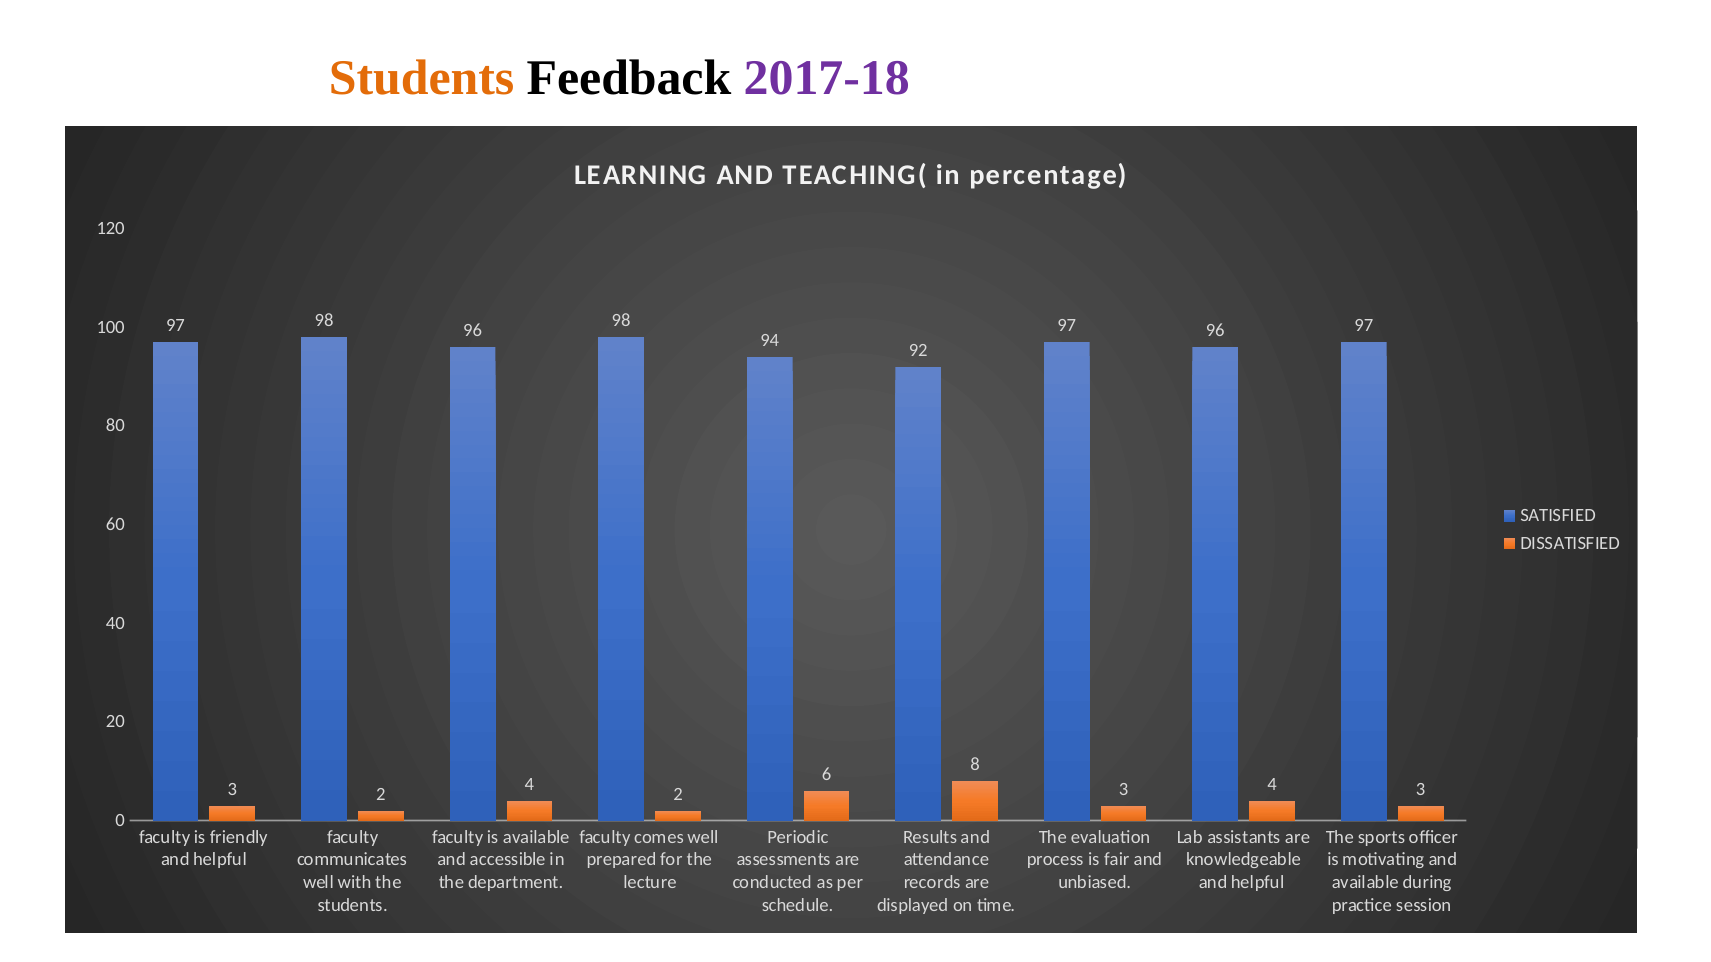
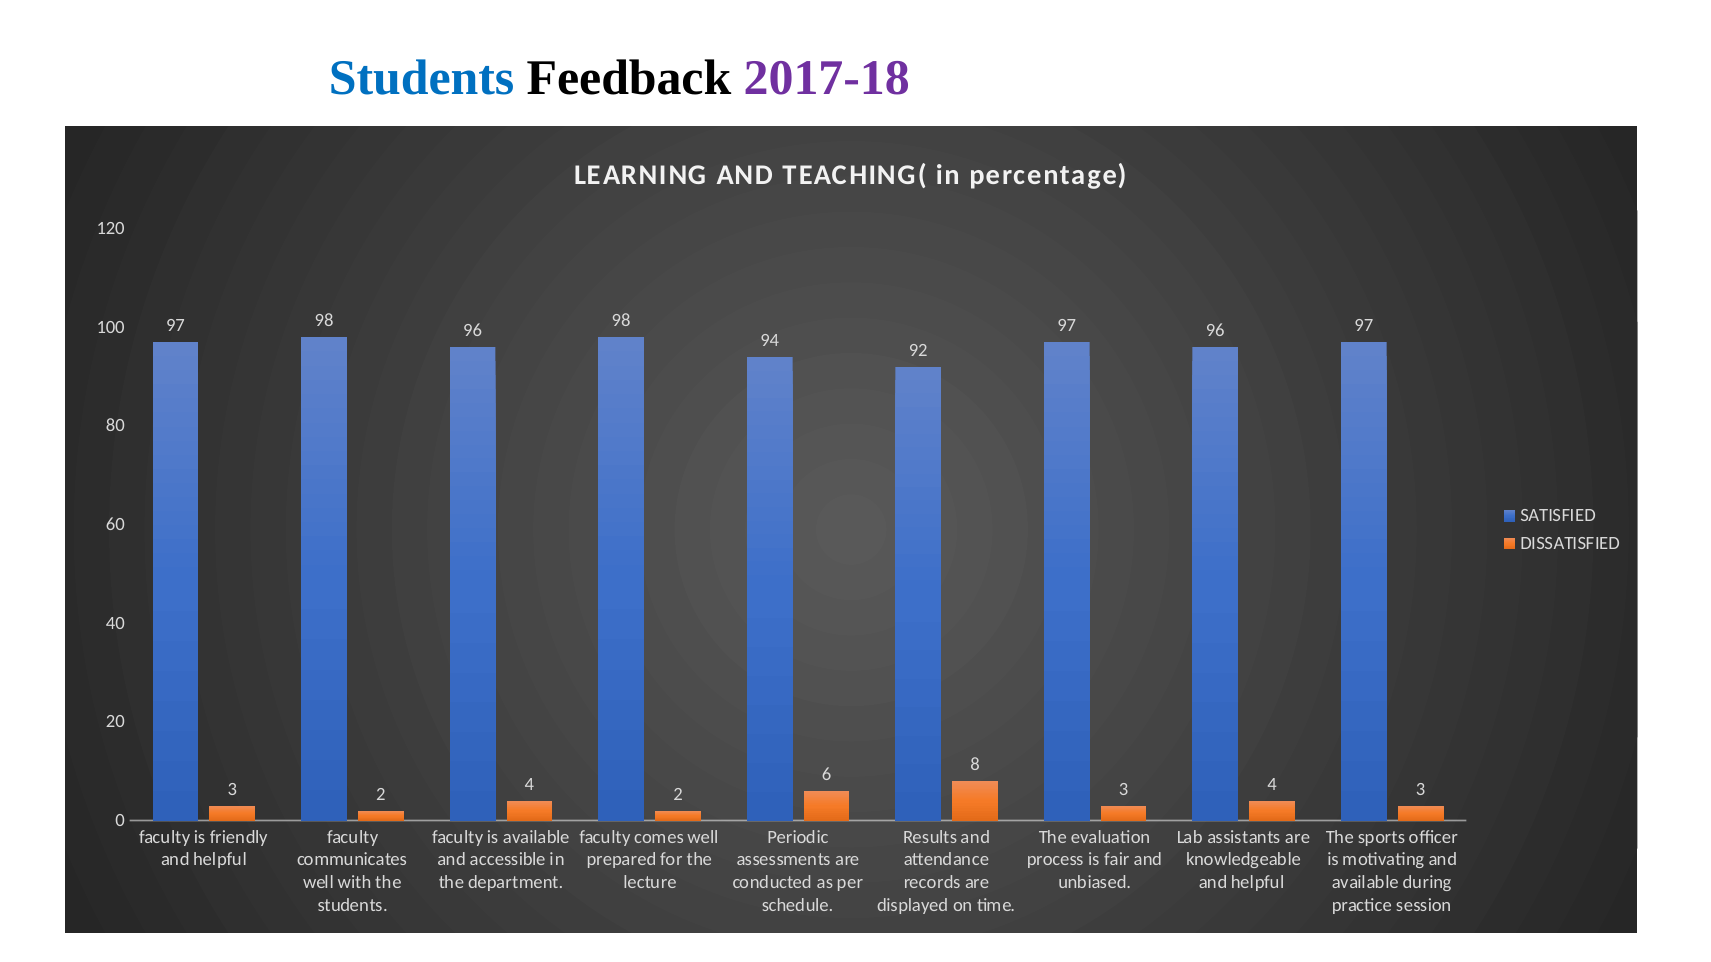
Students at (422, 78) colour: orange -> blue
